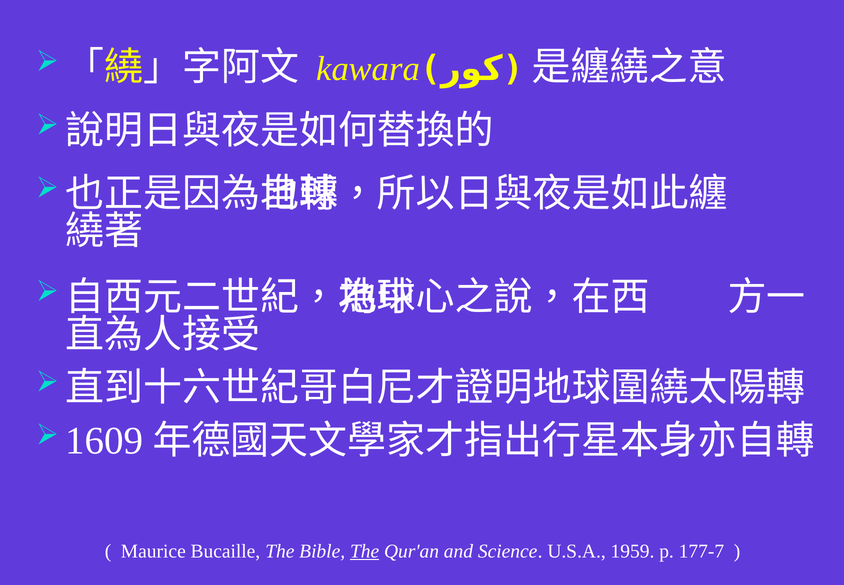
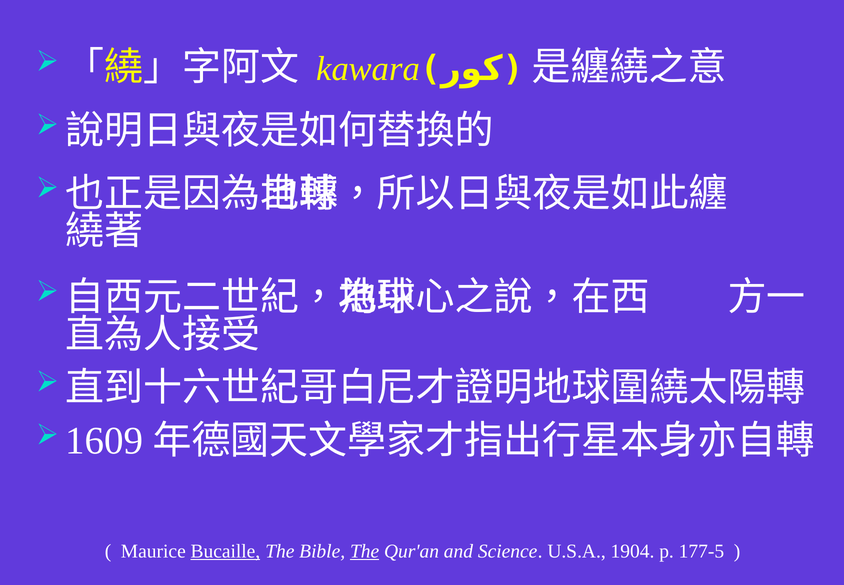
Bucaille underline: none -> present
1959: 1959 -> 1904
177-7: 177-7 -> 177-5
